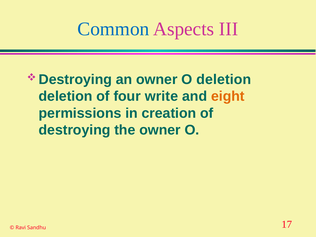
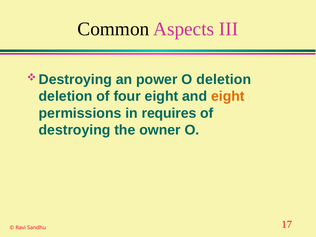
Common colour: blue -> black
an owner: owner -> power
four write: write -> eight
creation: creation -> requires
